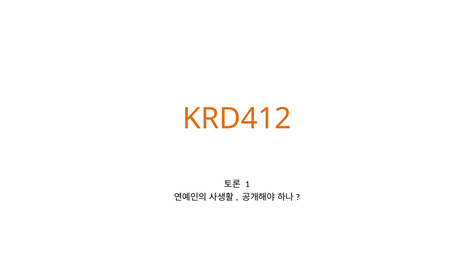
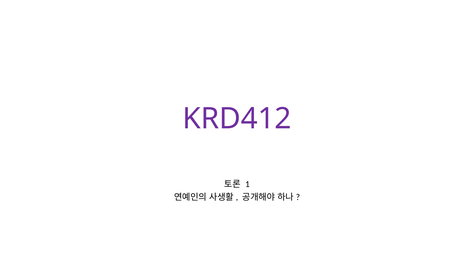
KRD412 colour: orange -> purple
